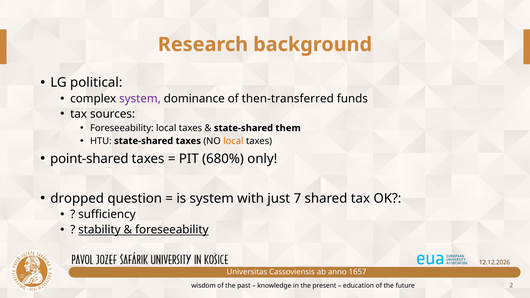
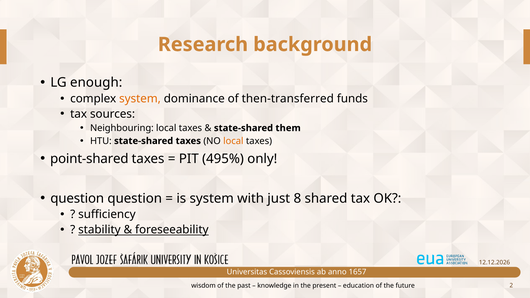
political: political -> enough
system at (140, 99) colour: purple -> orange
Foreseeability at (122, 128): Foreseeability -> Neighbouring
680%: 680% -> 495%
dropped at (77, 198): dropped -> question
7: 7 -> 8
